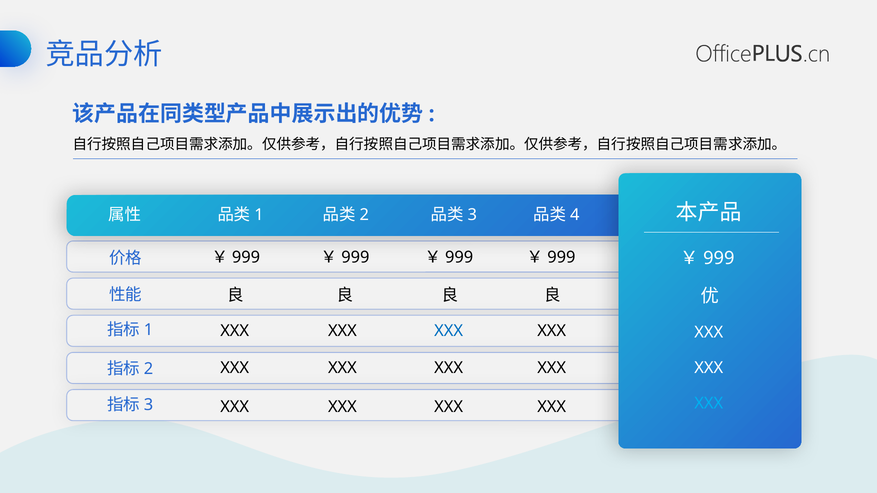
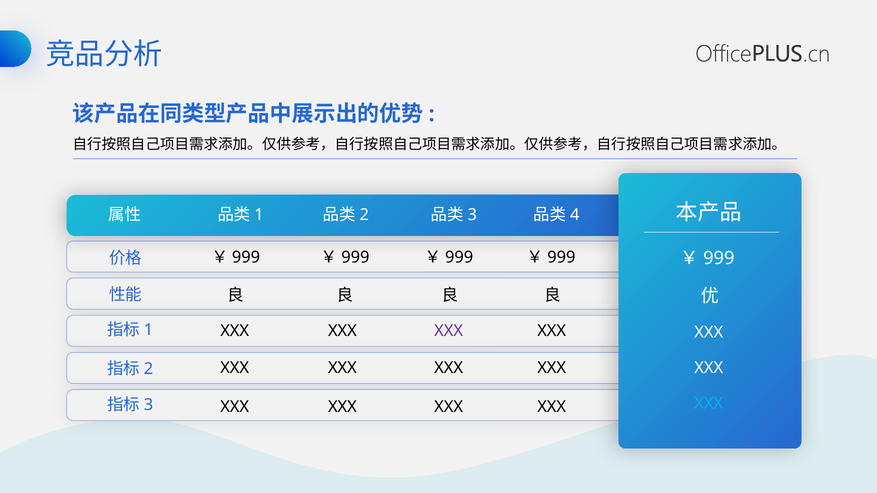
XXX at (449, 331) colour: blue -> purple
